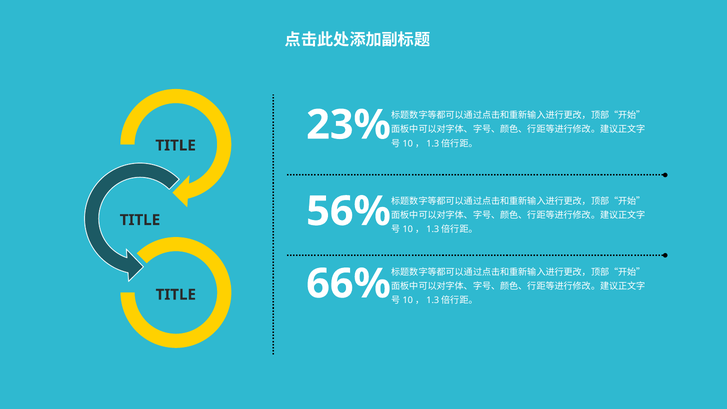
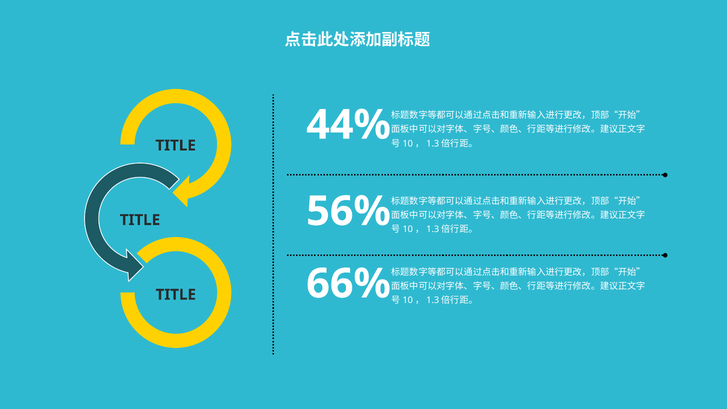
23%: 23% -> 44%
